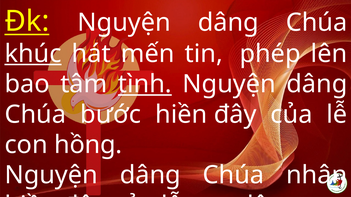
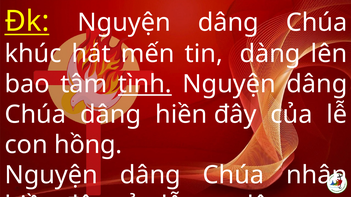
khúc underline: present -> none
phép: phép -> dàng
Chúa bước: bước -> dâng
